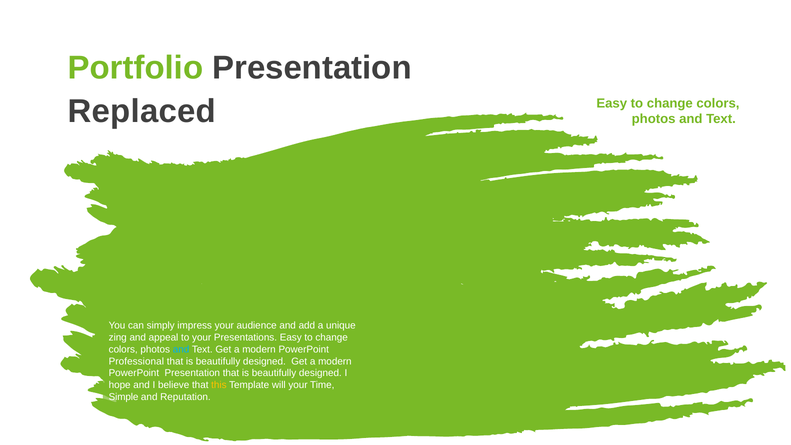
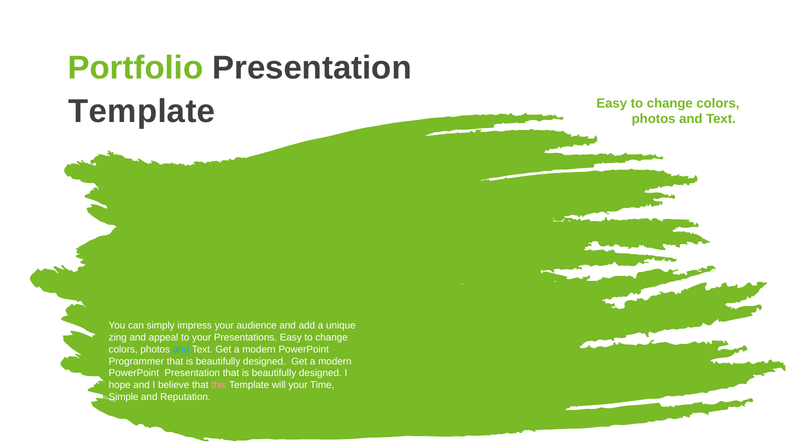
Replaced at (142, 111): Replaced -> Template
Professional: Professional -> Programmer
this colour: yellow -> pink
